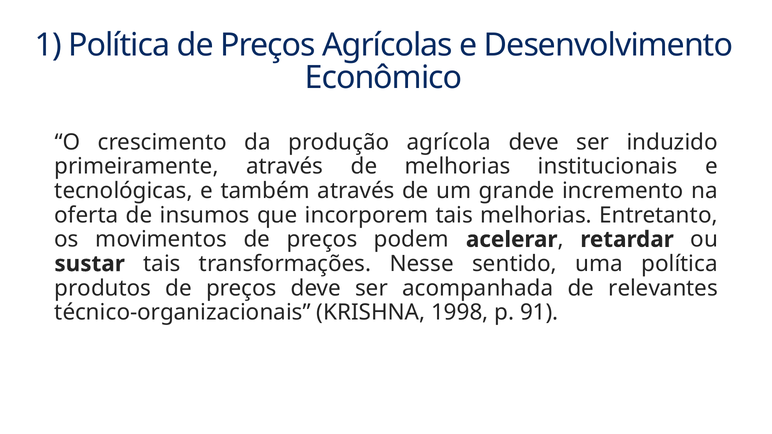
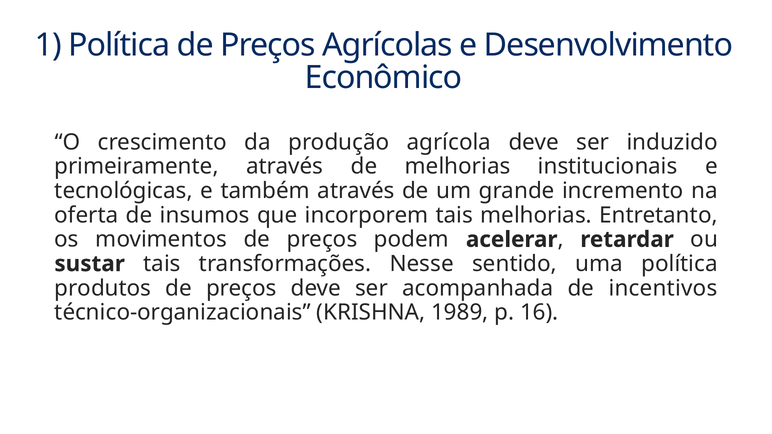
relevantes: relevantes -> incentivos
1998: 1998 -> 1989
91: 91 -> 16
